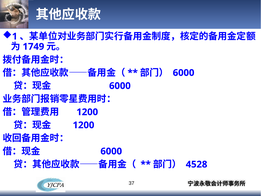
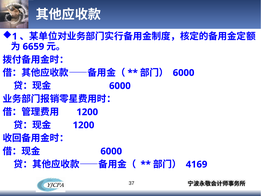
1749: 1749 -> 6659
4528: 4528 -> 4169
